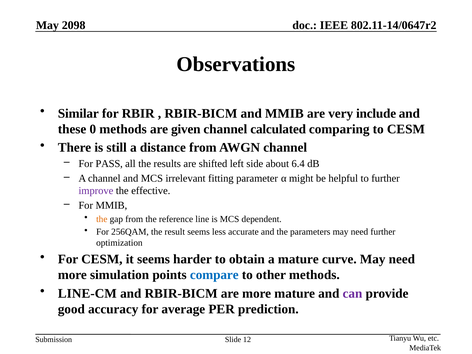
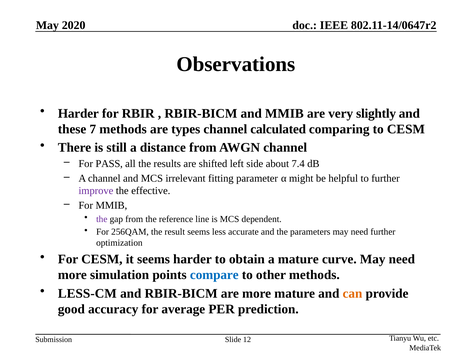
2098: 2098 -> 2020
Similar at (78, 113): Similar -> Harder
include: include -> slightly
0: 0 -> 7
given: given -> types
6.4: 6.4 -> 7.4
the at (102, 219) colour: orange -> purple
LINE-CM: LINE-CM -> LESS-CM
can colour: purple -> orange
